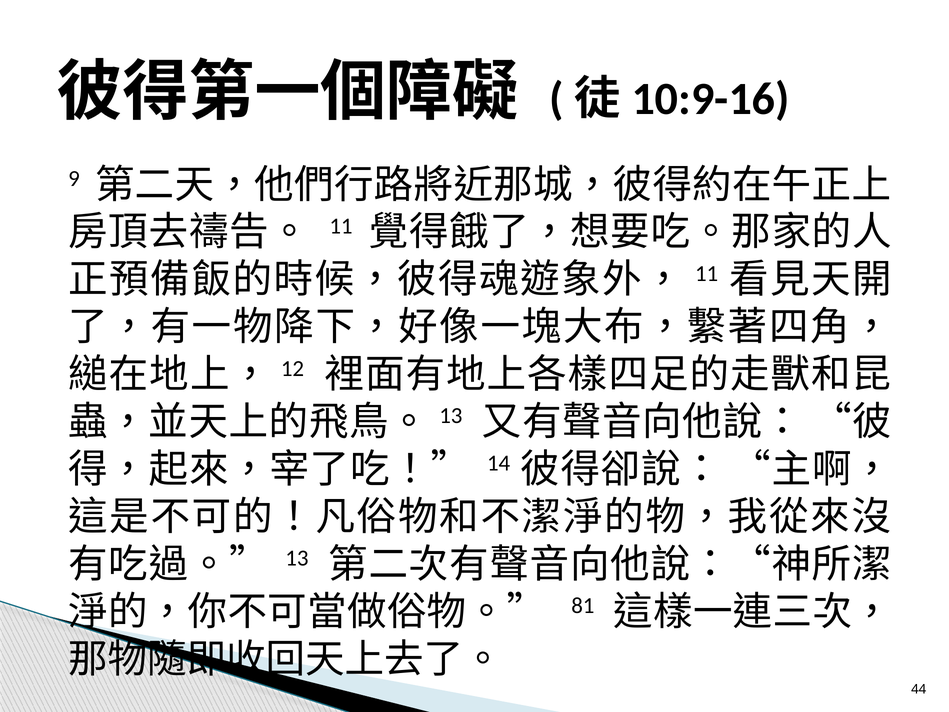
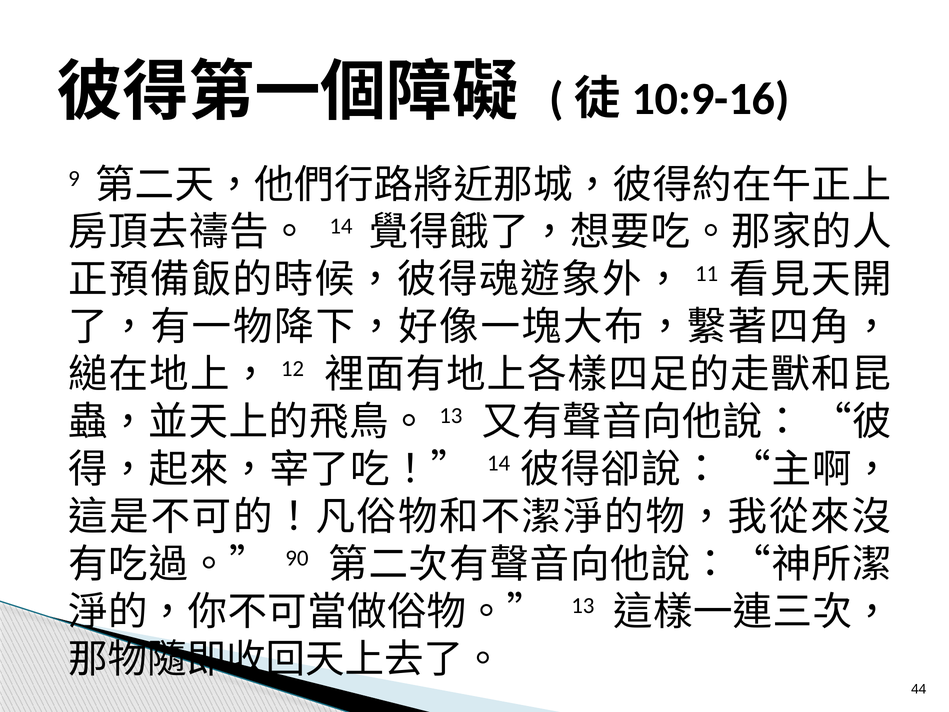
11 at (341, 226): 11 -> 14
13 at (297, 558): 13 -> 90
81 at (583, 606): 81 -> 13
